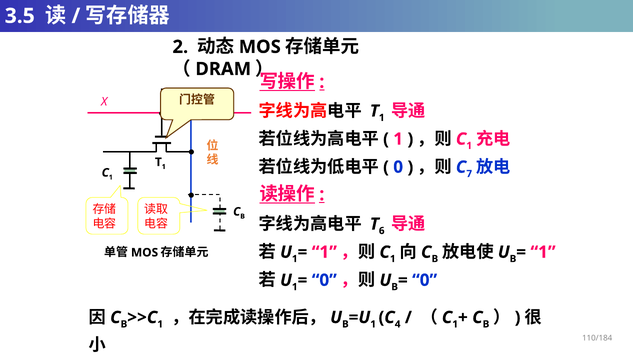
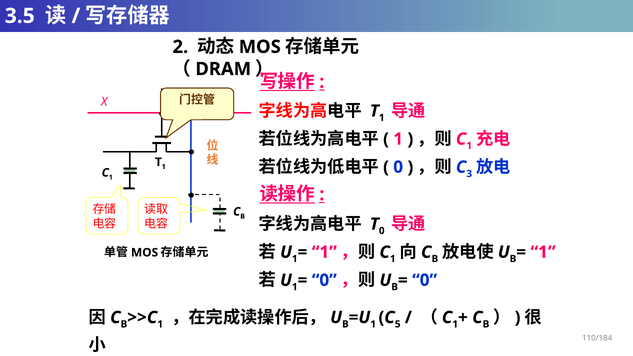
7: 7 -> 3
6 at (382, 231): 6 -> 0
4: 4 -> 5
